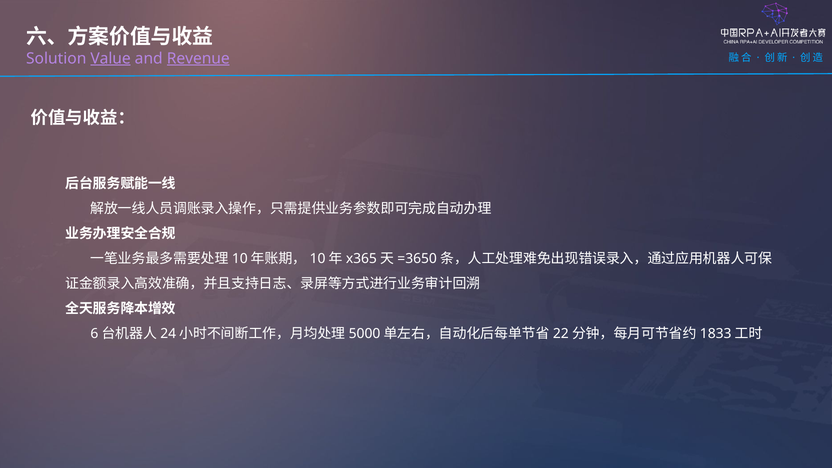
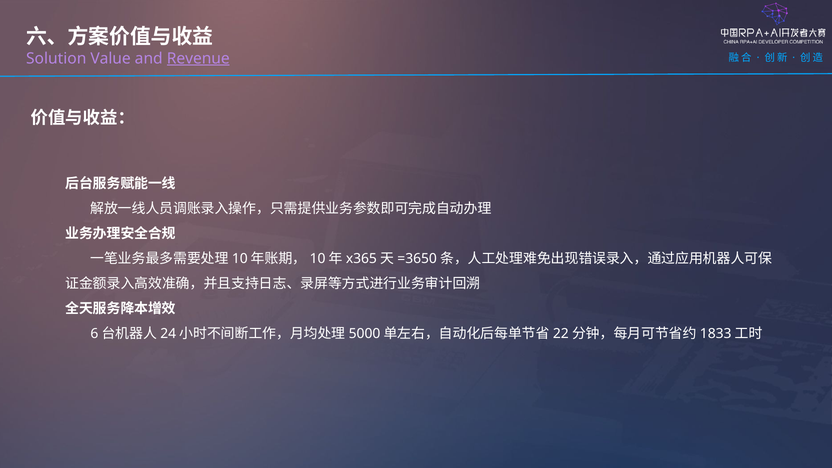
Value underline: present -> none
